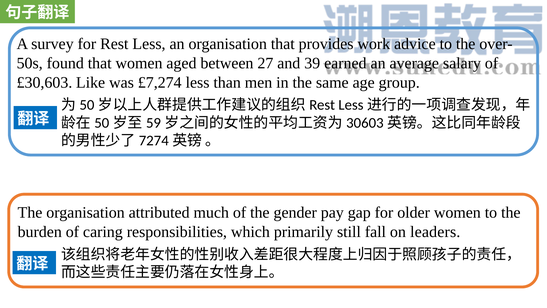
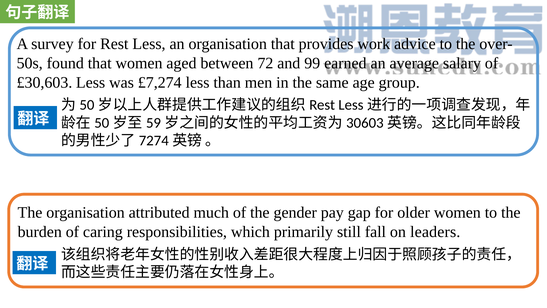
27: 27 -> 72
39: 39 -> 99
£30,603 Like: Like -> Less
